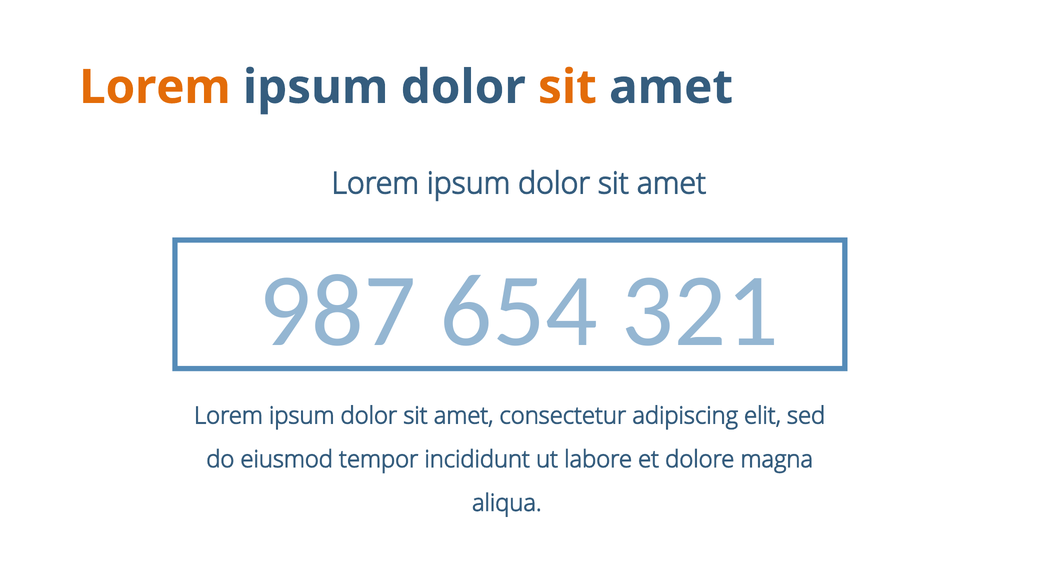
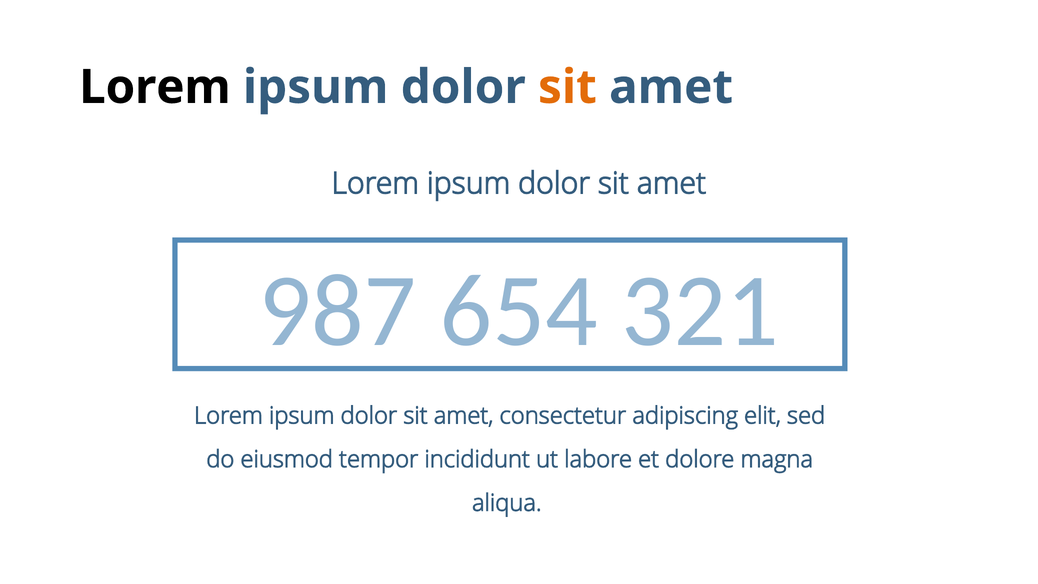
Lorem at (155, 87) colour: orange -> black
